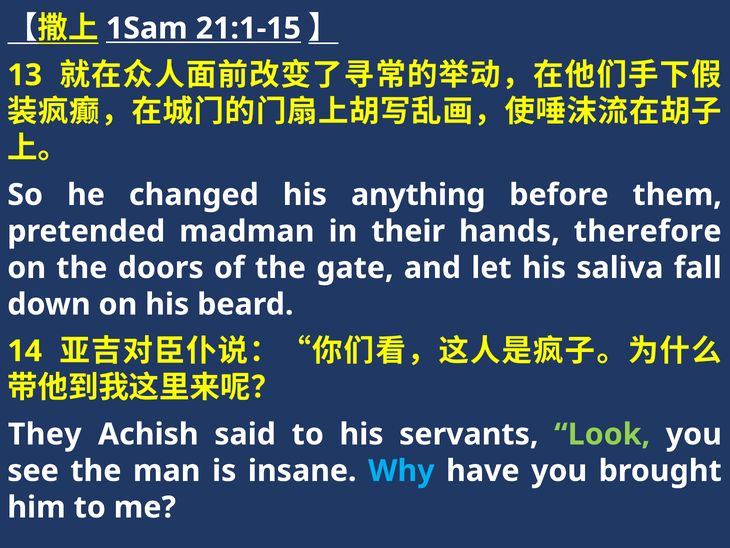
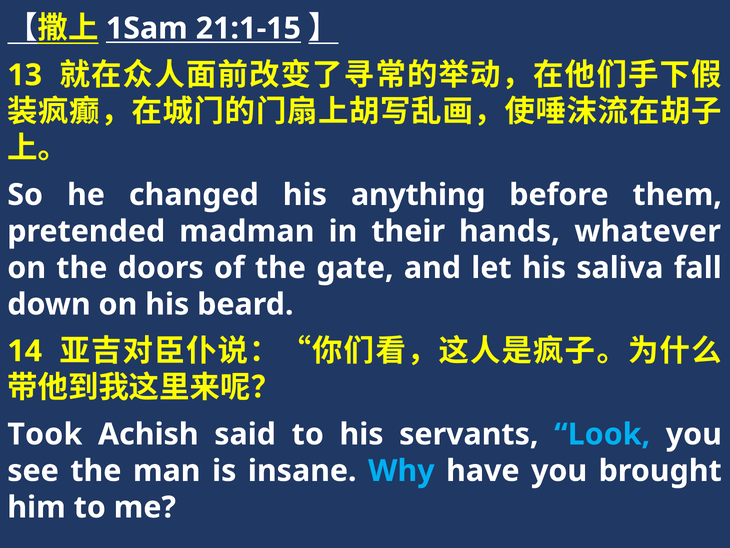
therefore: therefore -> whatever
They: They -> Took
Look colour: light green -> light blue
